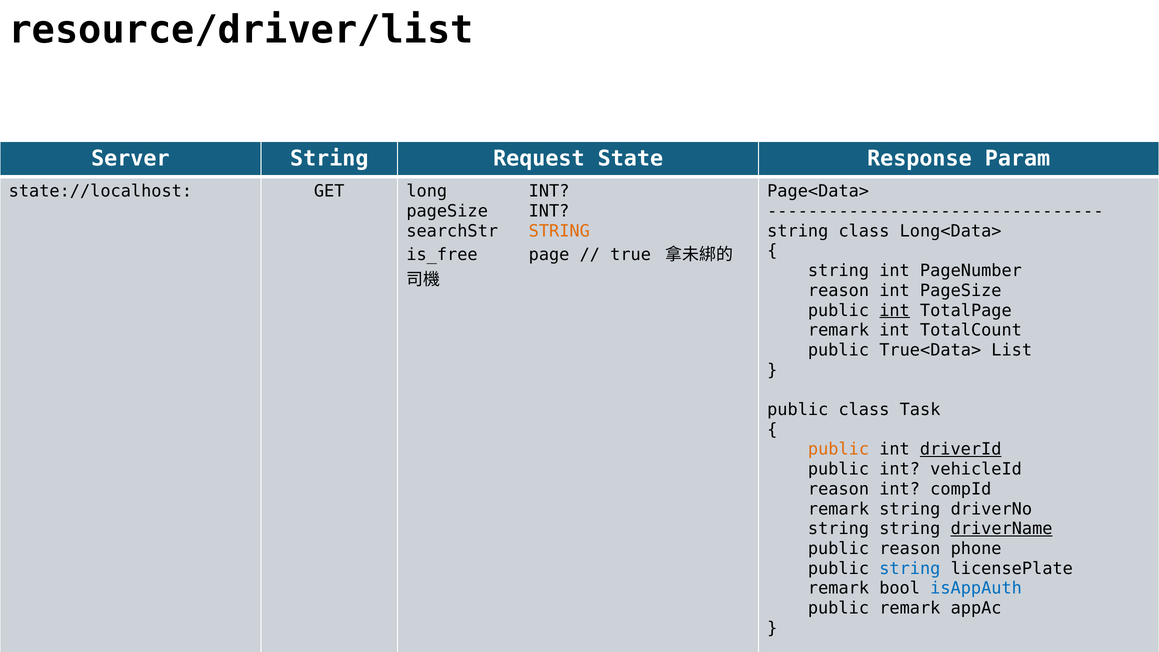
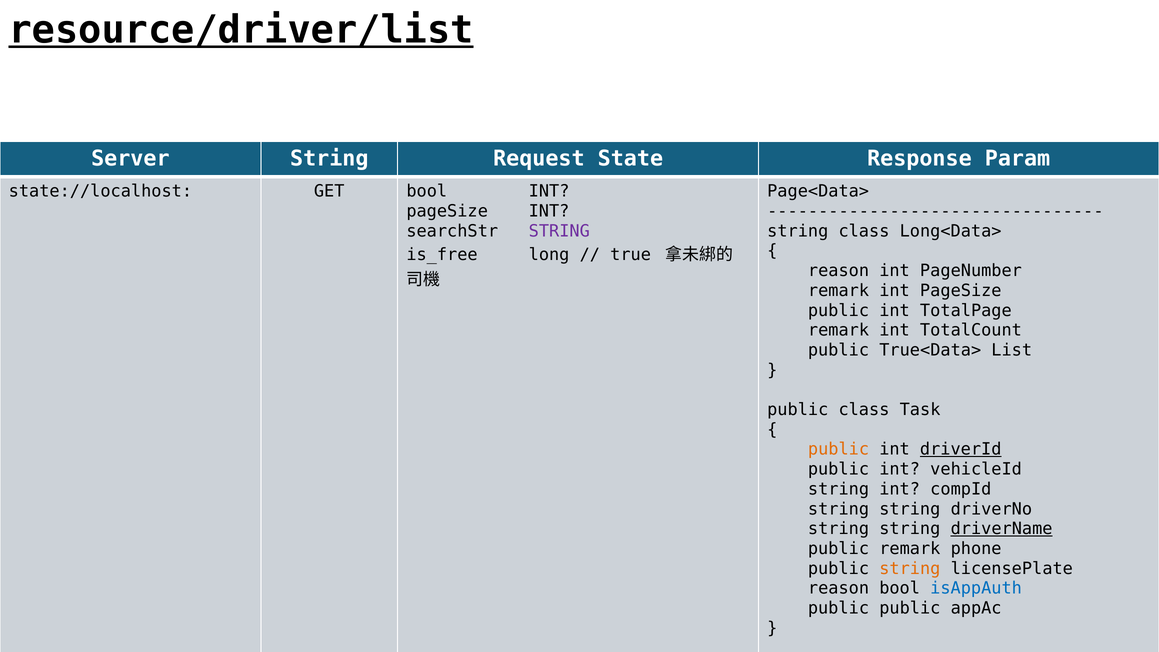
resource/driver/list underline: none -> present
GET long: long -> bool
STRING at (559, 231) colour: orange -> purple
page: page -> long
string at (839, 271): string -> reason
reason at (839, 291): reason -> remark
int at (895, 310) underline: present -> none
reason at (839, 489): reason -> string
remark at (839, 509): remark -> string
public reason: reason -> remark
string at (910, 568) colour: blue -> orange
remark at (839, 588): remark -> reason
public remark: remark -> public
